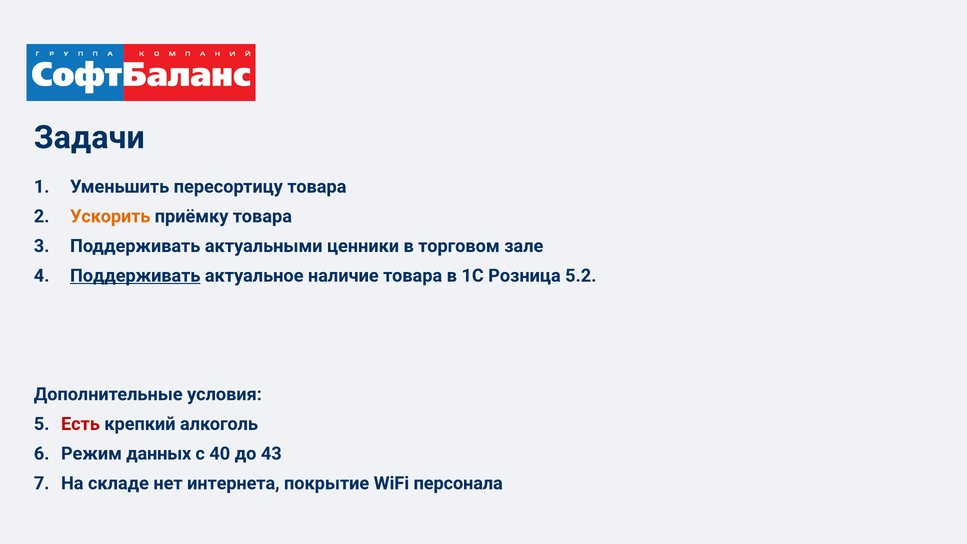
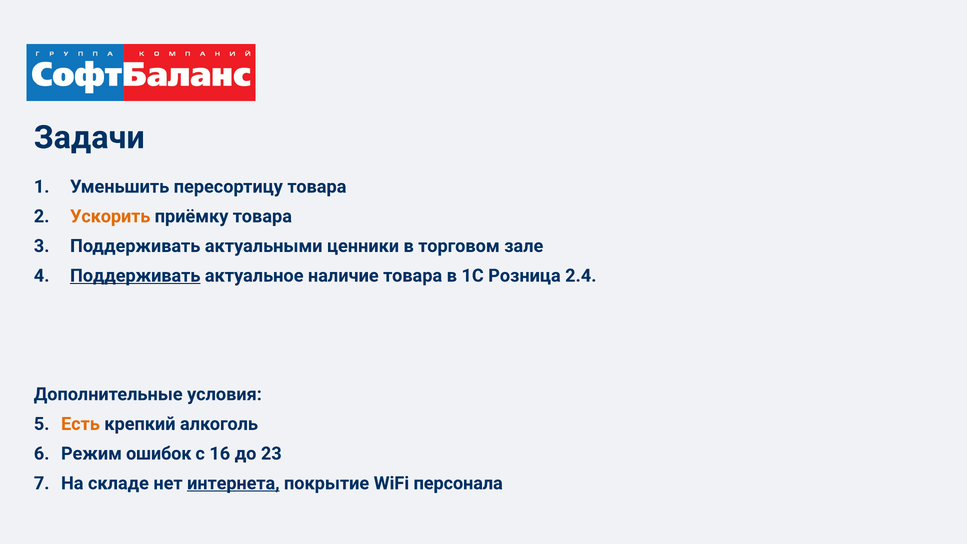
5.2: 5.2 -> 2.4
Есть colour: red -> orange
данных: данных -> ошибок
40: 40 -> 16
43: 43 -> 23
интернета underline: none -> present
